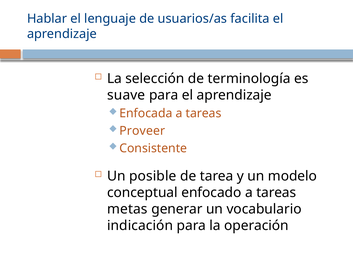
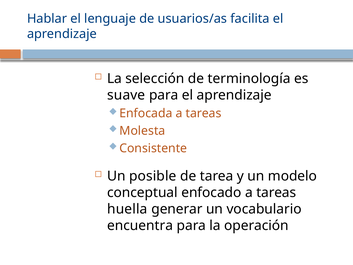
Proveer: Proveer -> Molesta
metas: metas -> huella
indicación: indicación -> encuentra
